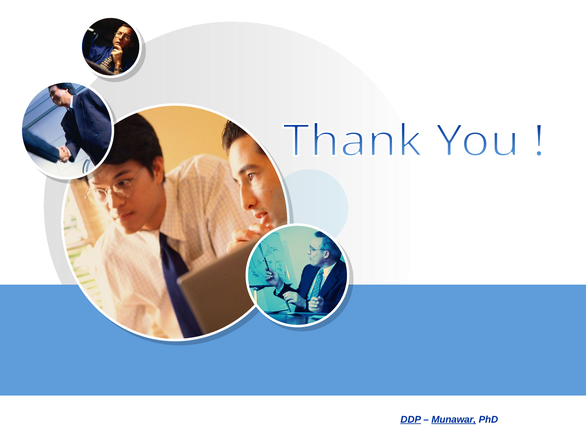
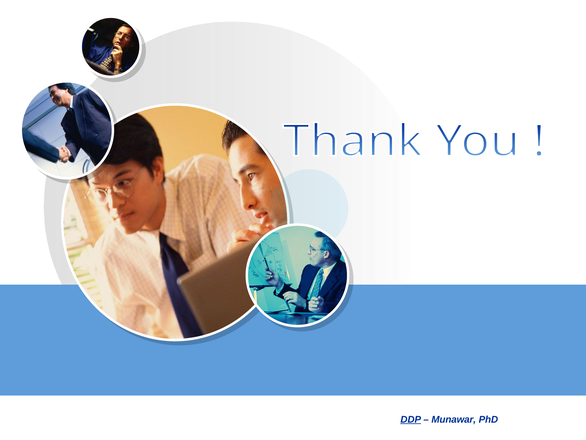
Munawar underline: present -> none
